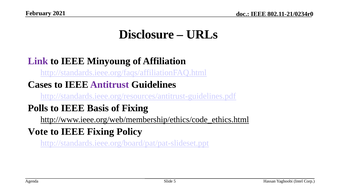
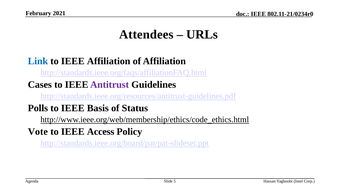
Disclosure: Disclosure -> Attendees
Link colour: purple -> blue
IEEE Minyoung: Minyoung -> Affiliation
of Fixing: Fixing -> Status
IEEE Fixing: Fixing -> Access
